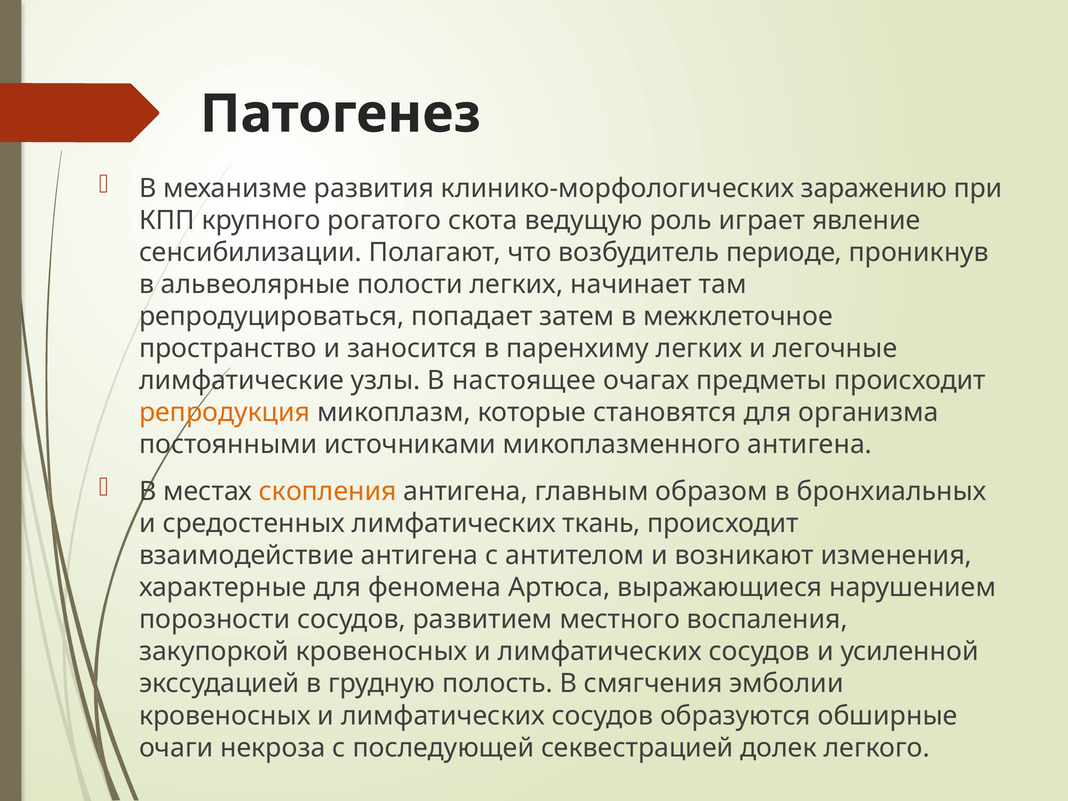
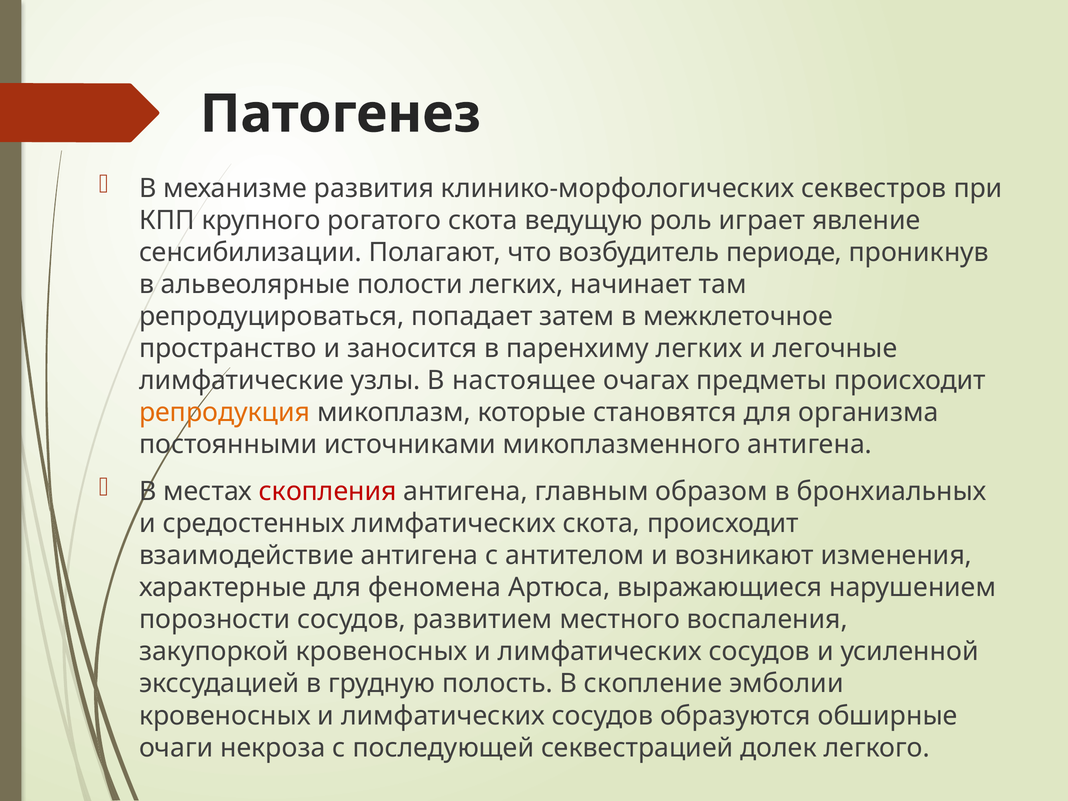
заражению: заражению -> секвестров
скопления colour: orange -> red
лимфатических ткань: ткань -> скота
смягчения: смягчения -> скопление
